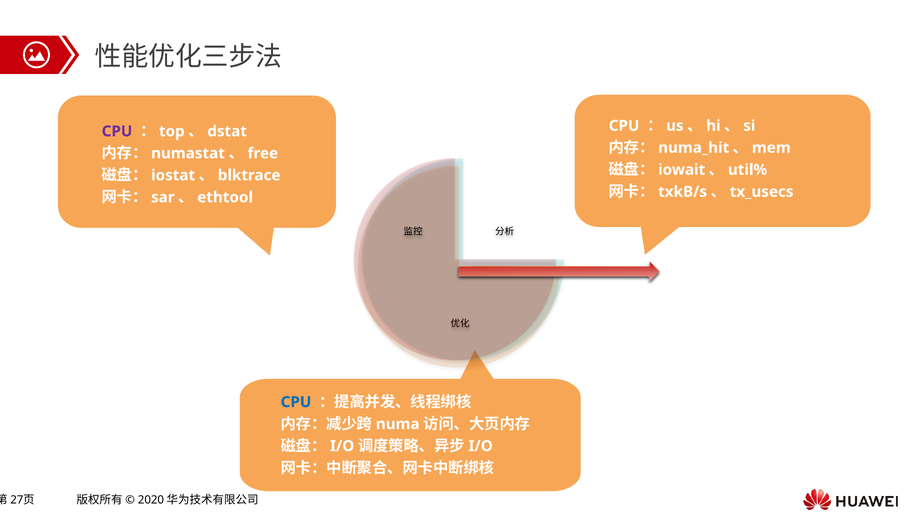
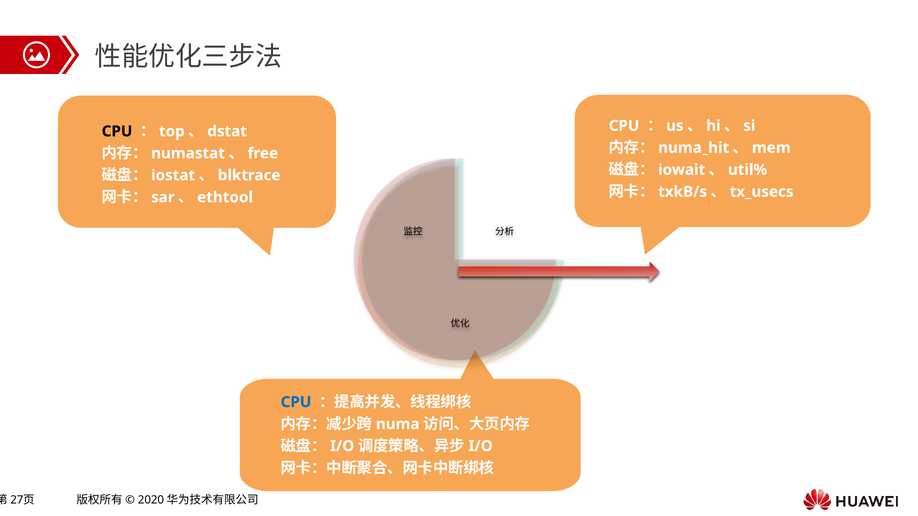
CPU at (117, 131) colour: purple -> black
